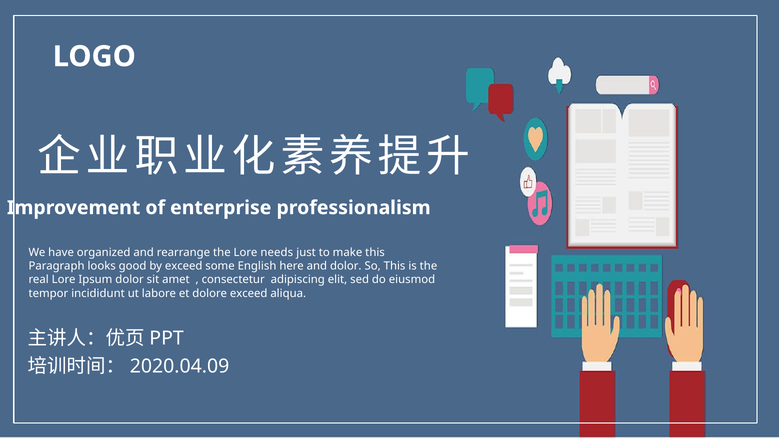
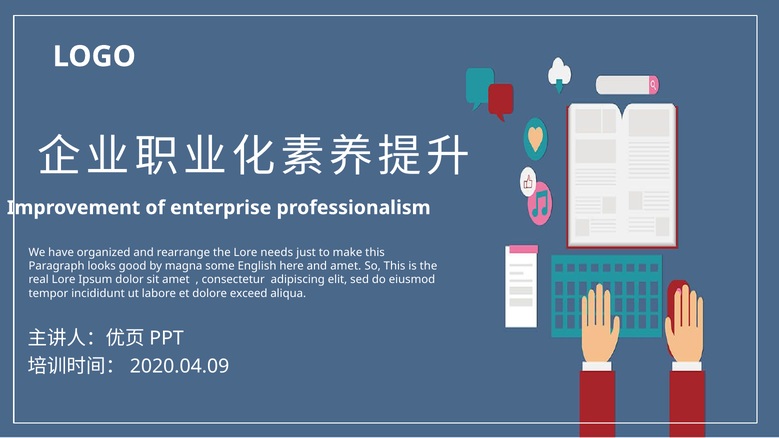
by exceed: exceed -> magna
and dolor: dolor -> amet
